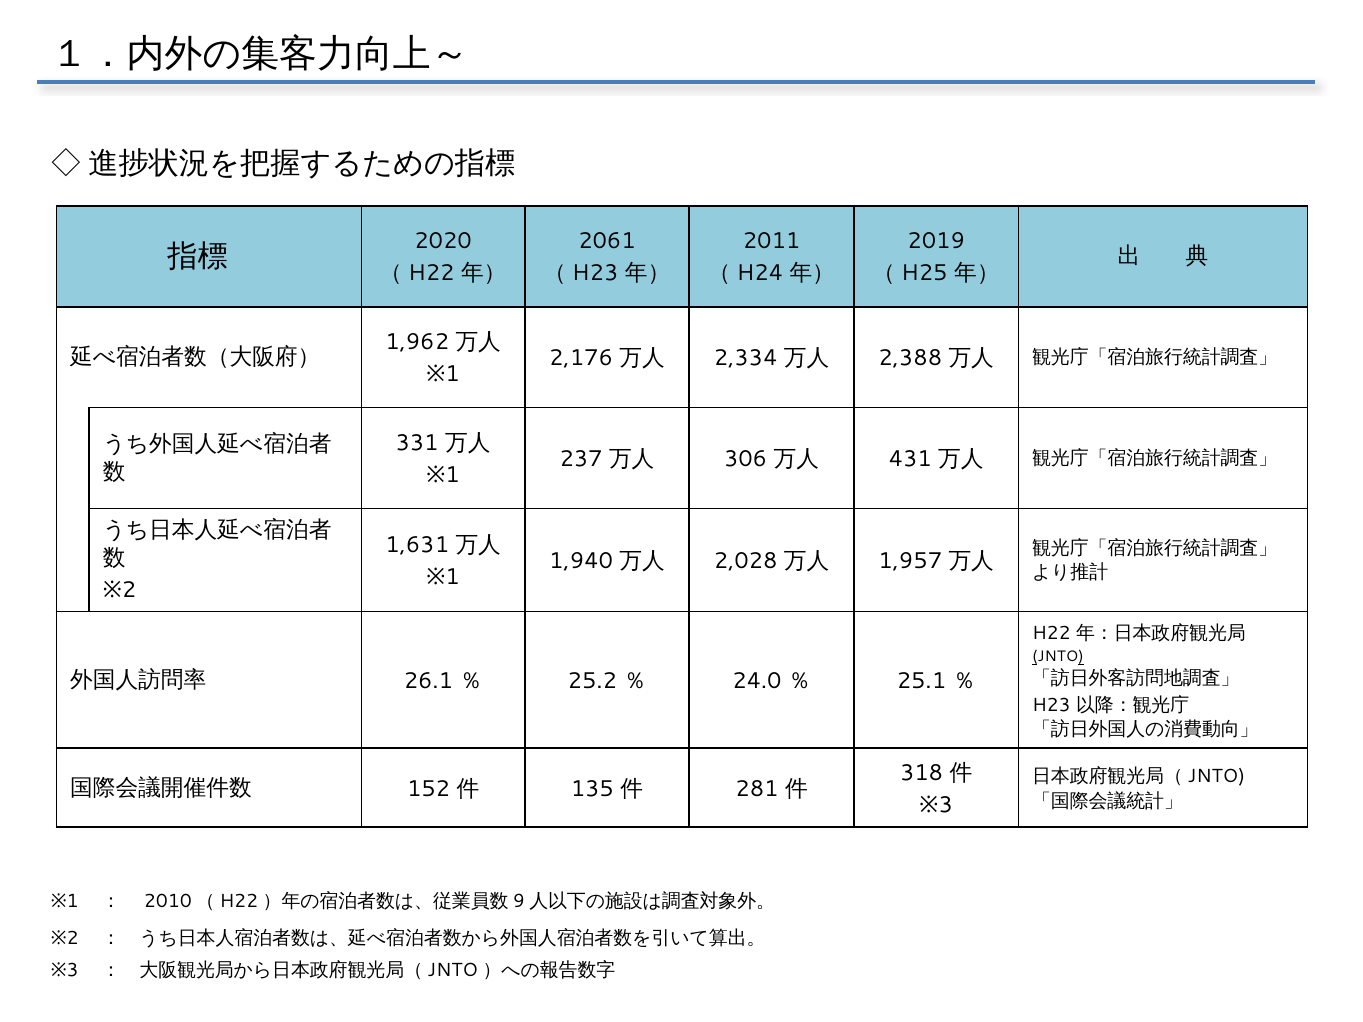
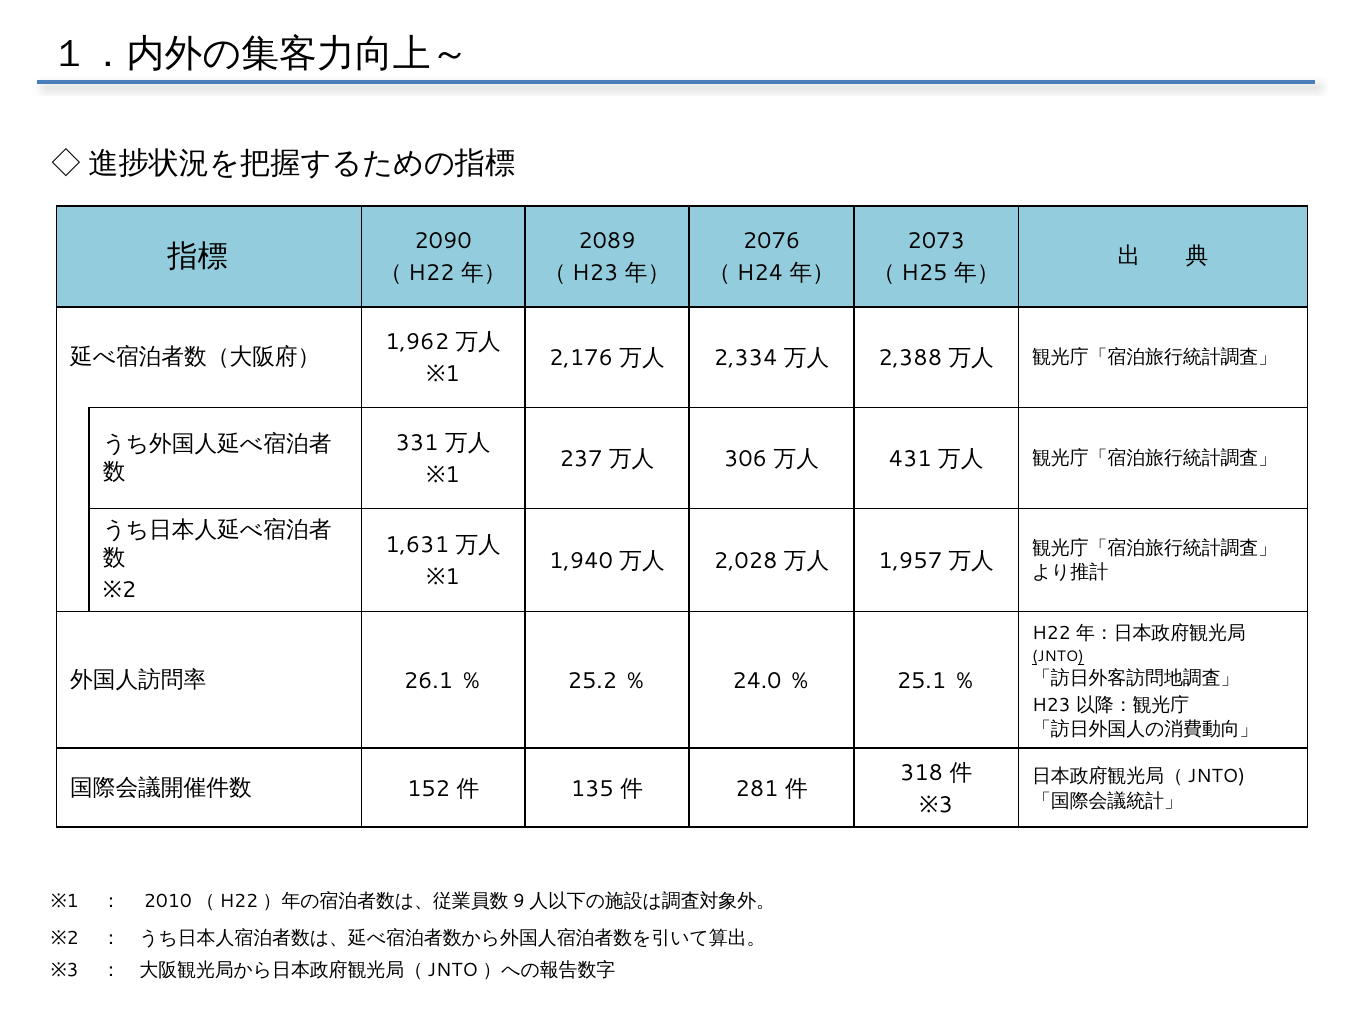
2020: 2020 -> 2090
2061: 2061 -> 2089
2011: 2011 -> 2076
2019: 2019 -> 2073
